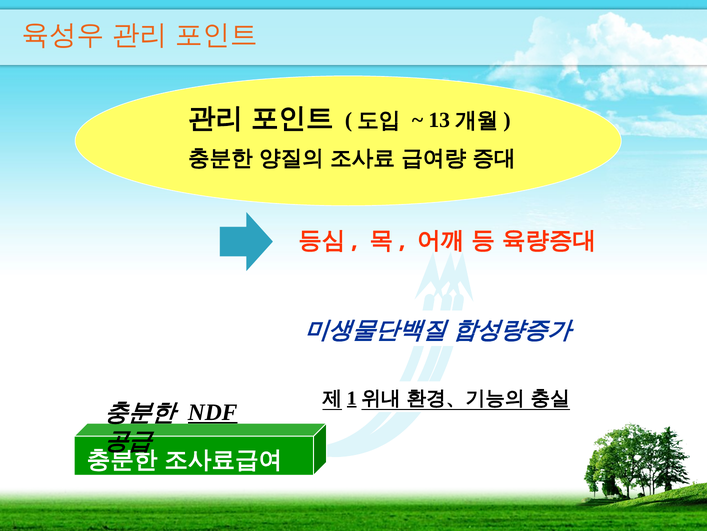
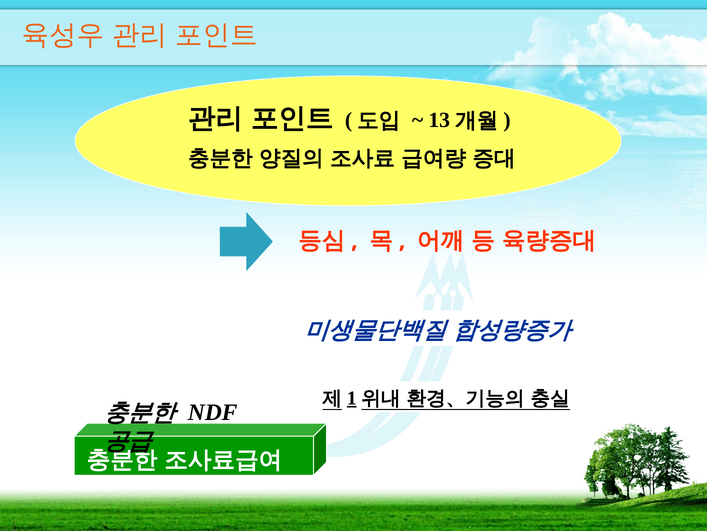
NDF underline: present -> none
